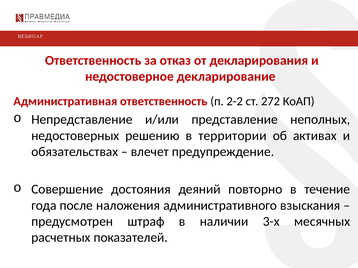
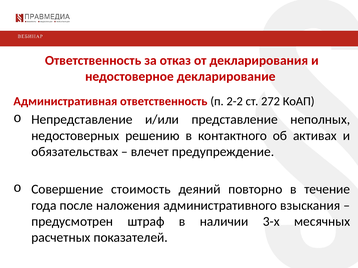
территории: территории -> контактного
достояния: достояния -> стоимость
